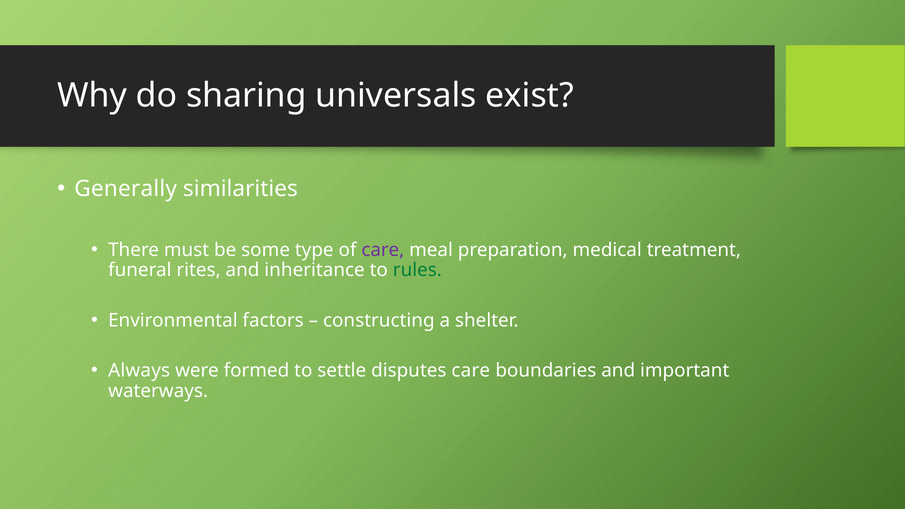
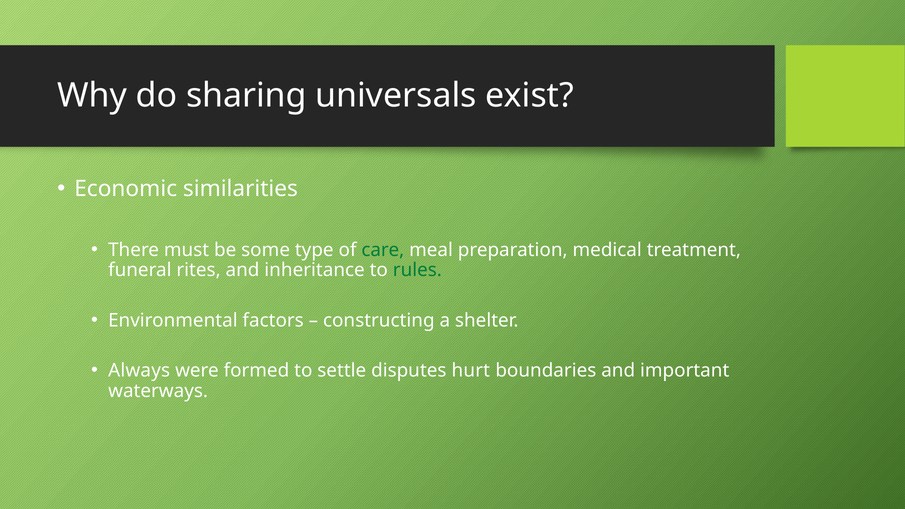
Generally: Generally -> Economic
care at (383, 250) colour: purple -> green
disputes care: care -> hurt
